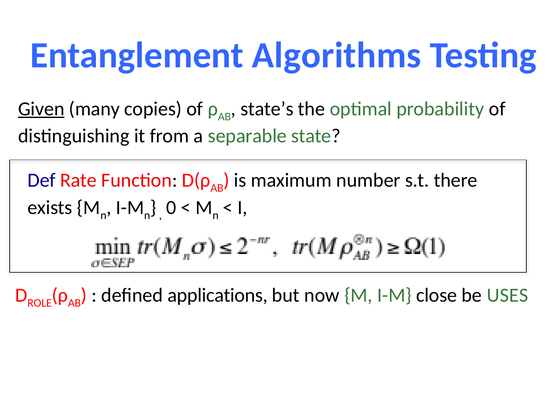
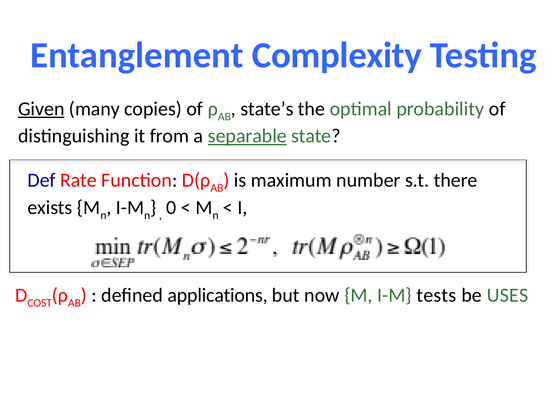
Algorithms: Algorithms -> Complexity
separable underline: none -> present
ROLE: ROLE -> COST
close: close -> tests
